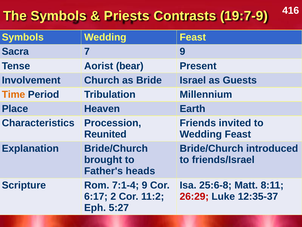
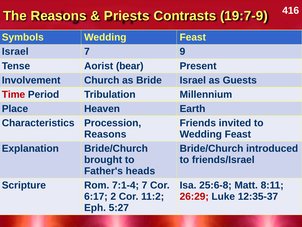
The Symbols: Symbols -> Reasons
Sacra at (15, 52): Sacra -> Israel
Time colour: orange -> red
Reunited at (105, 134): Reunited -> Reasons
7:1-4 9: 9 -> 7
